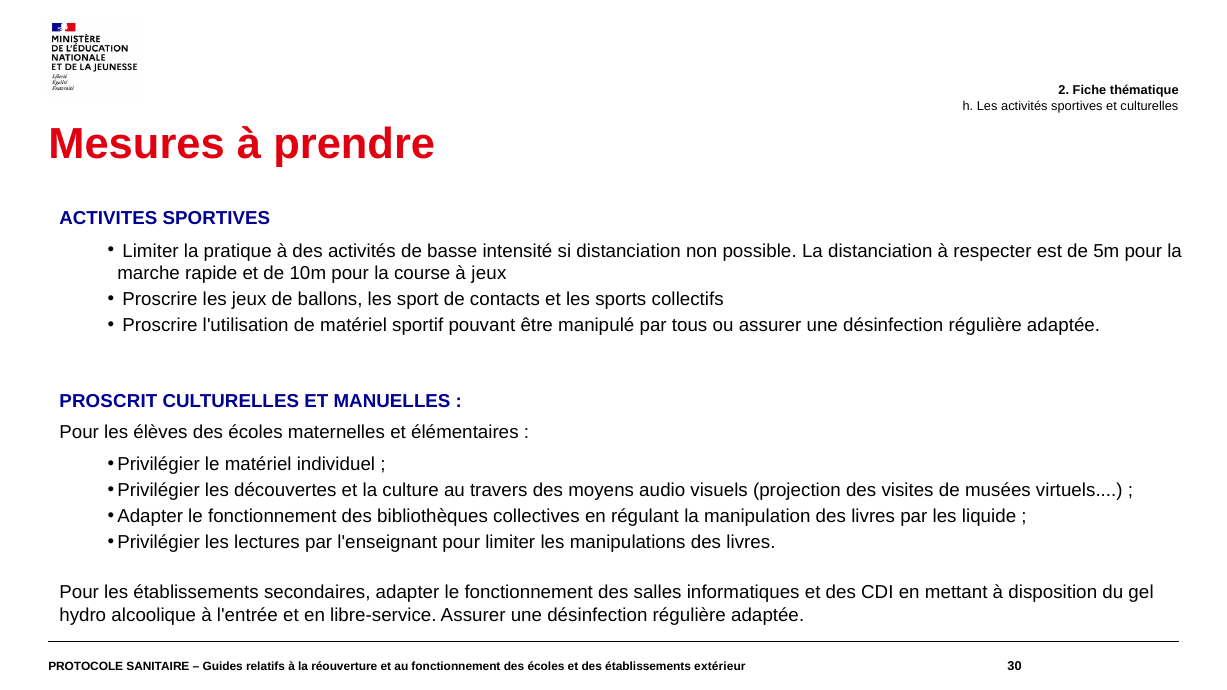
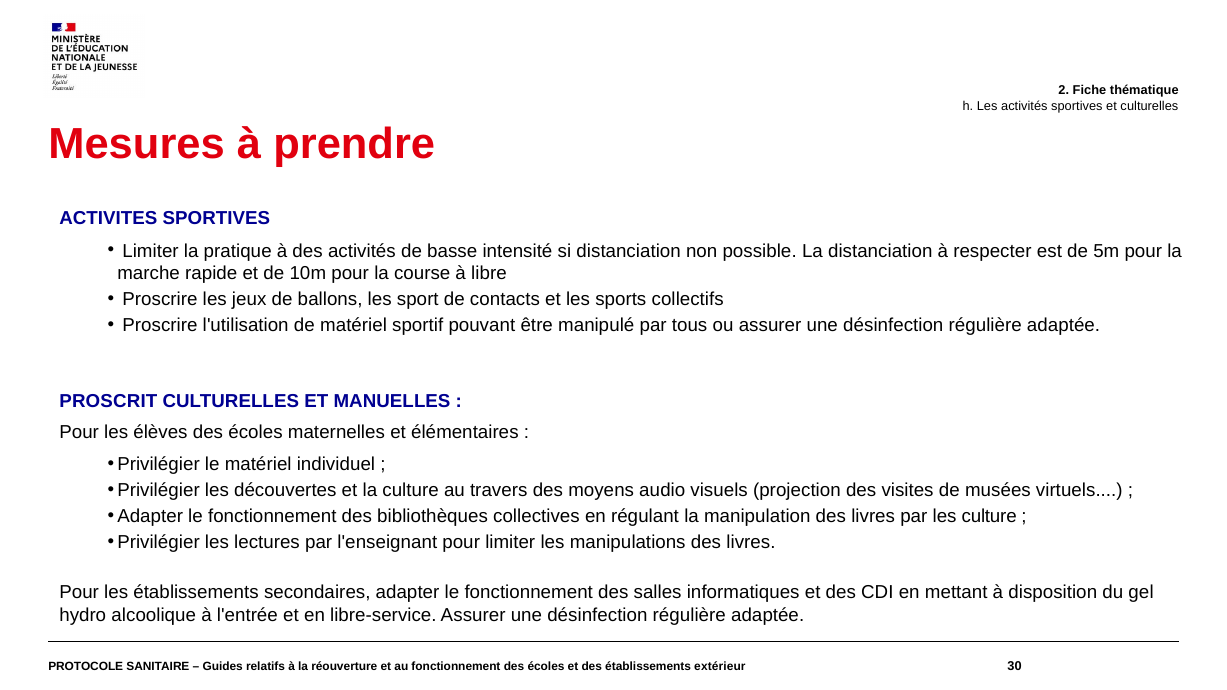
à jeux: jeux -> libre
les liquide: liquide -> culture
